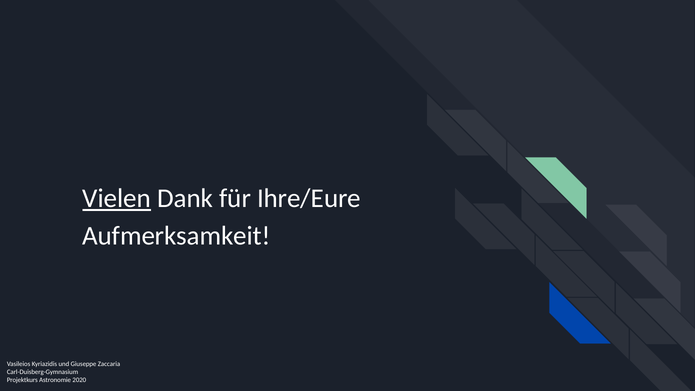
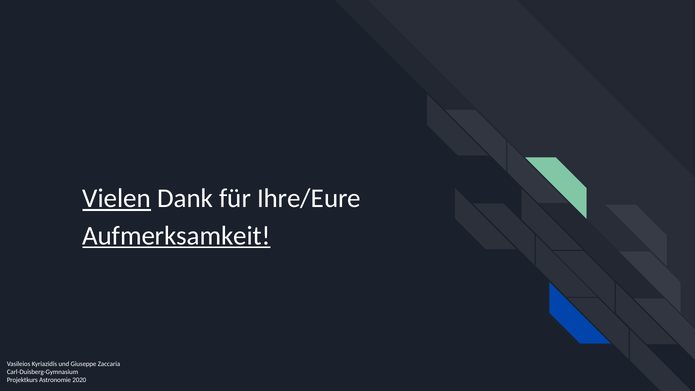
Aufmerksamkeit underline: none -> present
